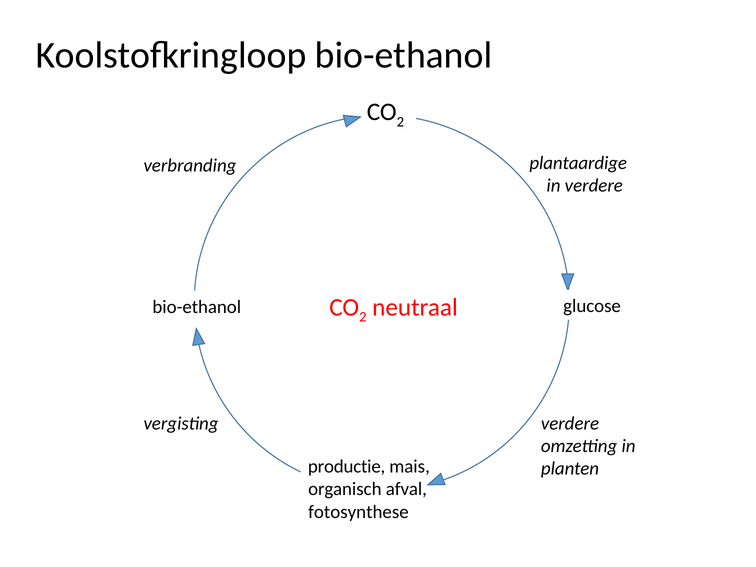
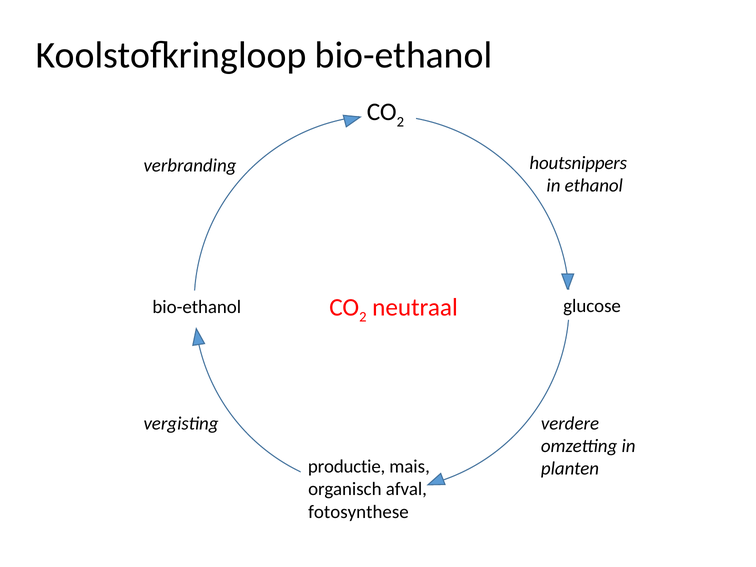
plantaardige: plantaardige -> houtsnippers
in verdere: verdere -> ethanol
